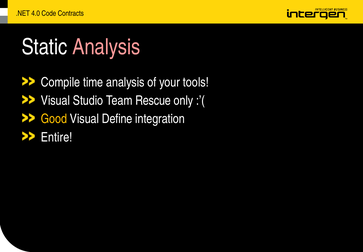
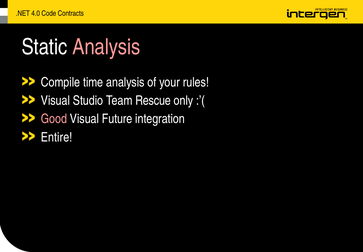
tools: tools -> rules
Good colour: yellow -> pink
Define: Define -> Future
